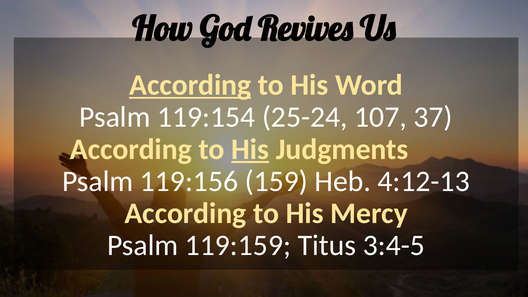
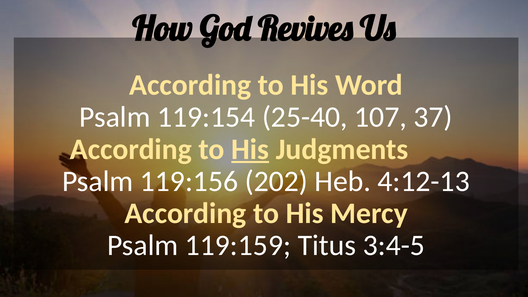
According at (190, 85) underline: present -> none
25-24: 25-24 -> 25-40
159: 159 -> 202
